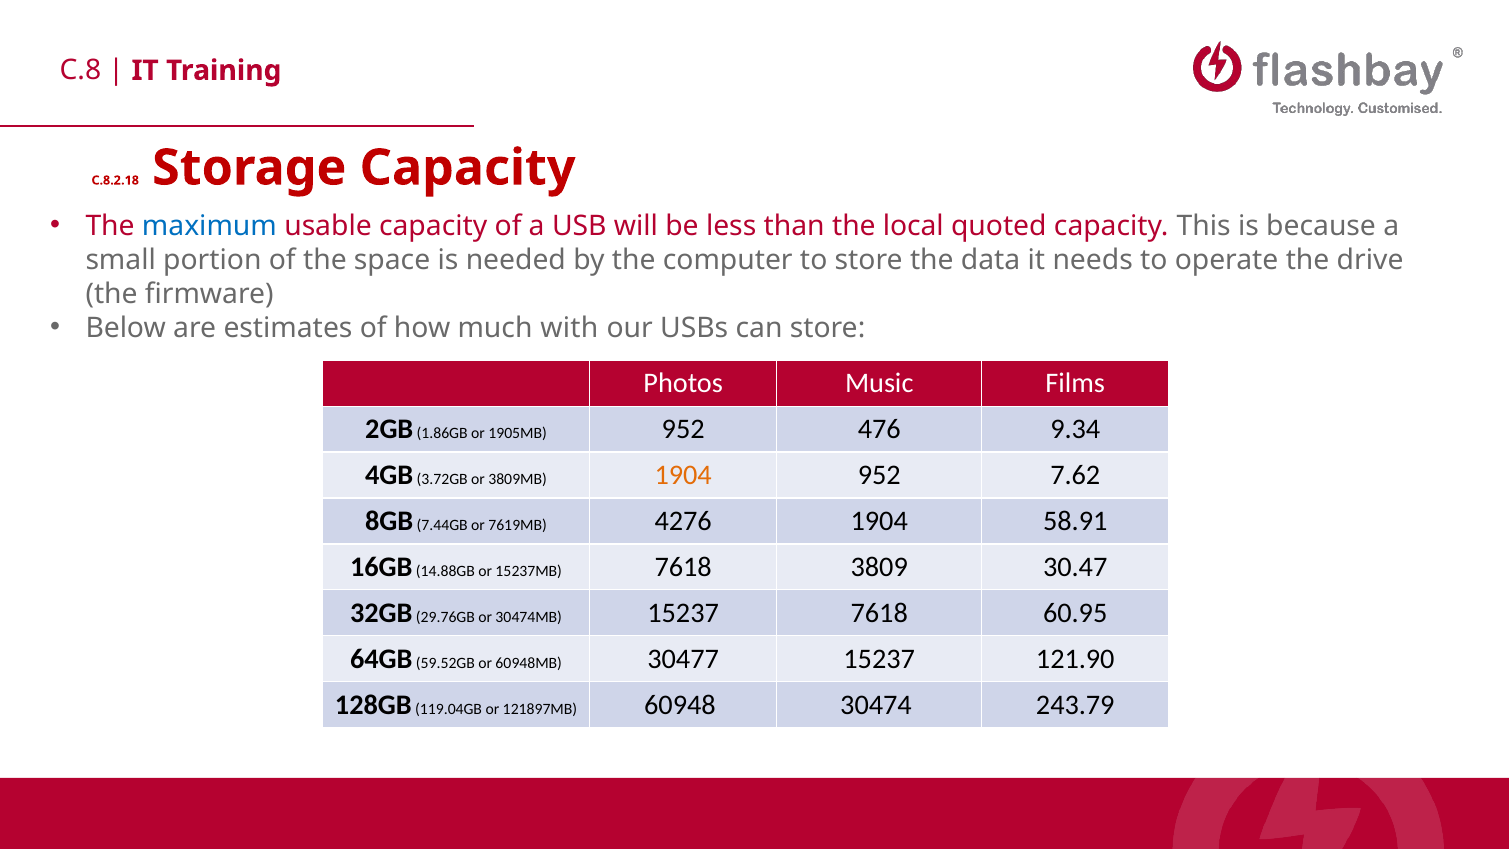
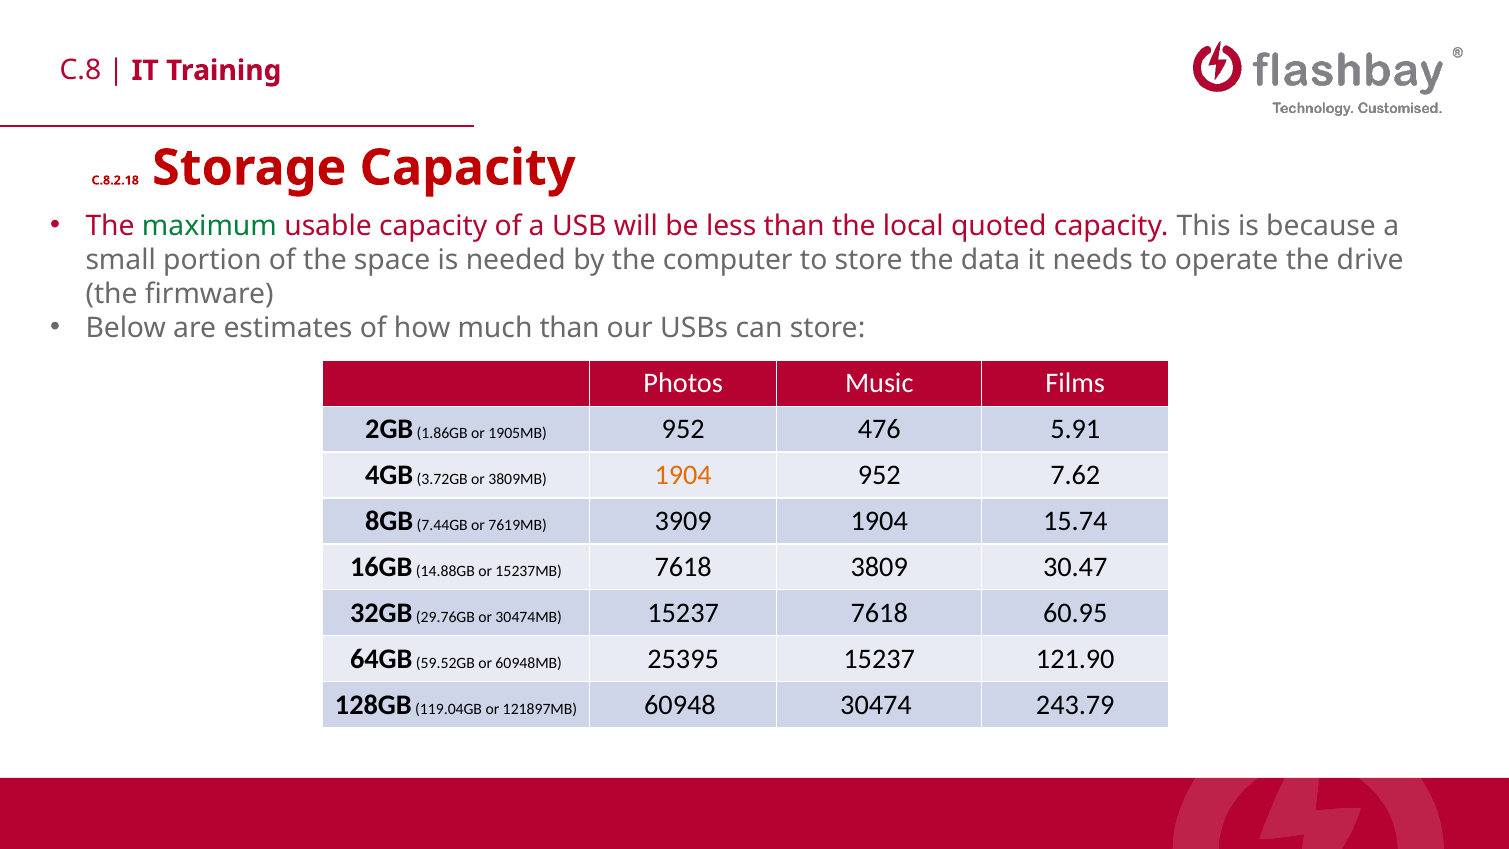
maximum colour: blue -> green
much with: with -> than
9.34: 9.34 -> 5.91
4276: 4276 -> 3909
58.91: 58.91 -> 15.74
30477: 30477 -> 25395
